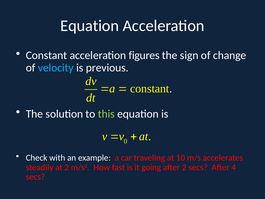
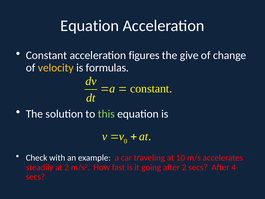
sign: sign -> give
velocity colour: light blue -> yellow
previous: previous -> formulas
